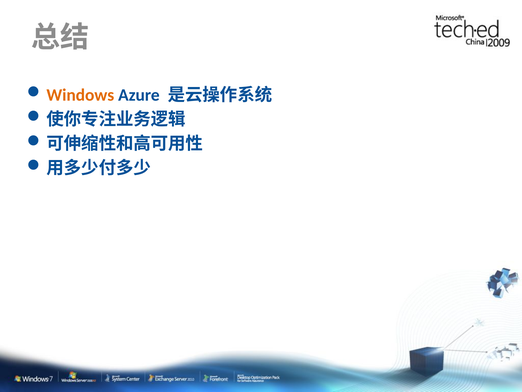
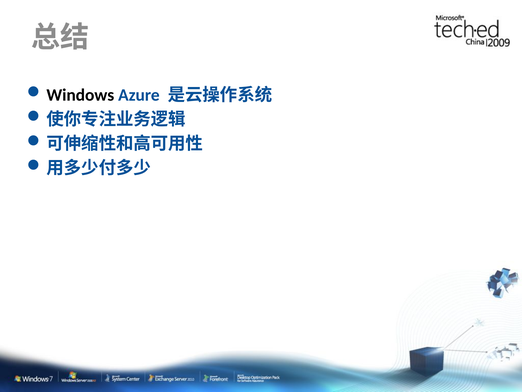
Windows colour: orange -> black
